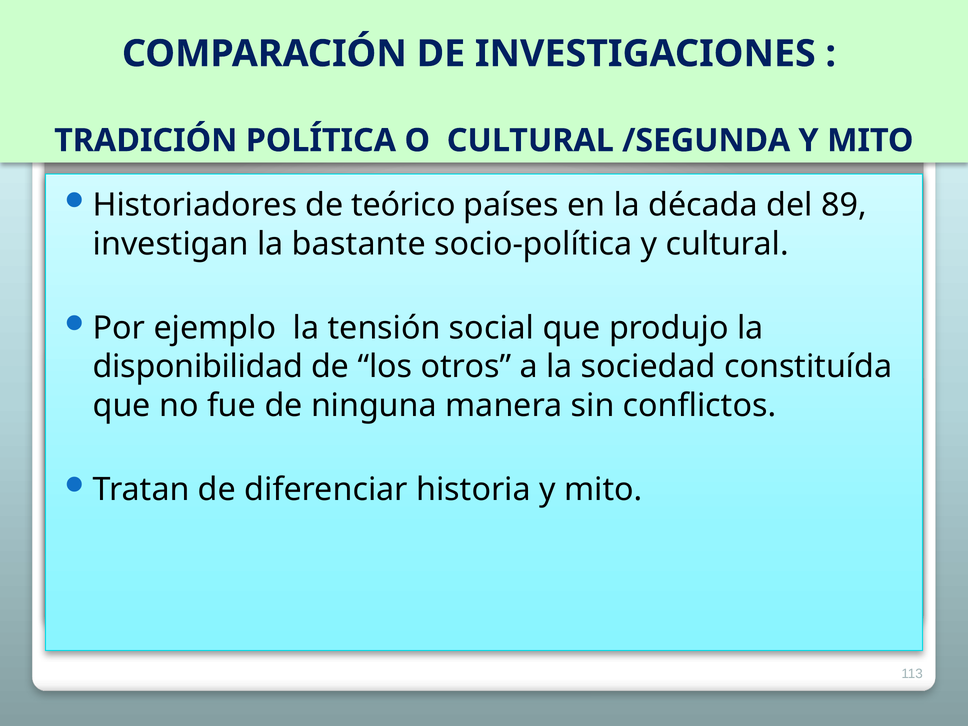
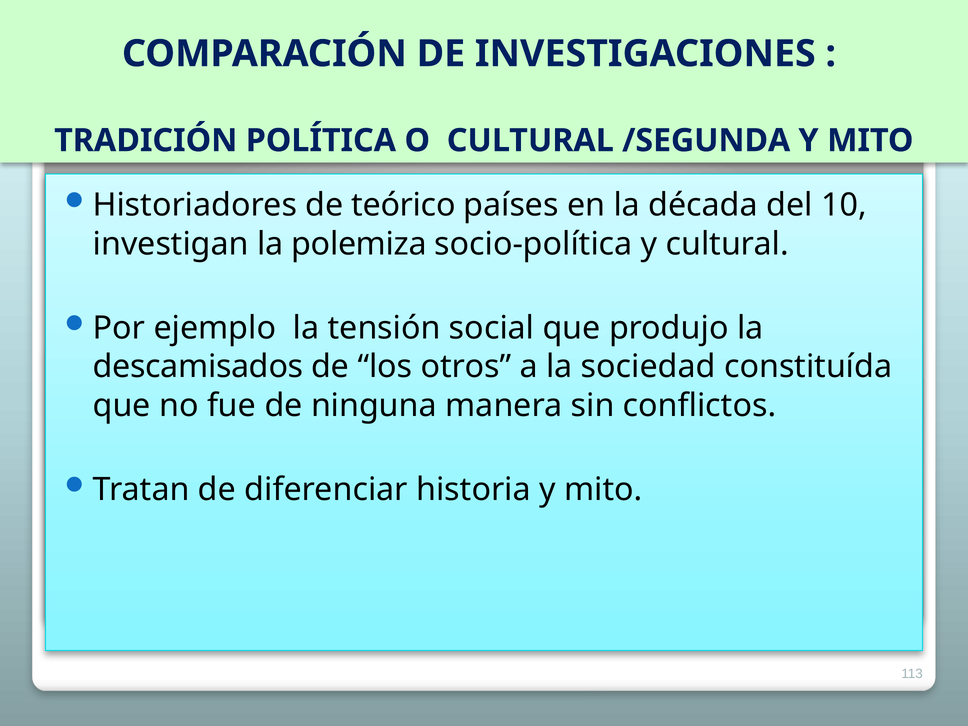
89: 89 -> 10
bastante: bastante -> polemiza
disponibilidad: disponibilidad -> descamisados
